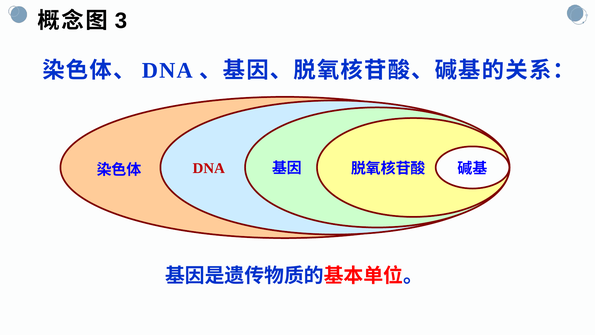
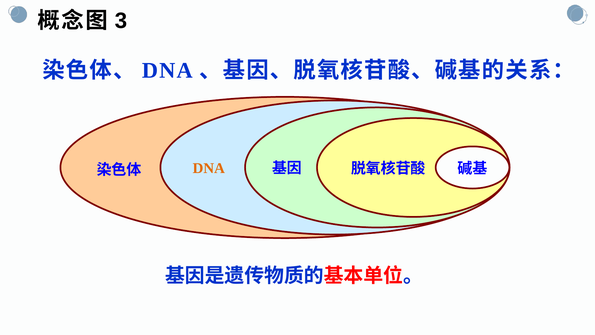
DNA at (209, 168) colour: red -> orange
